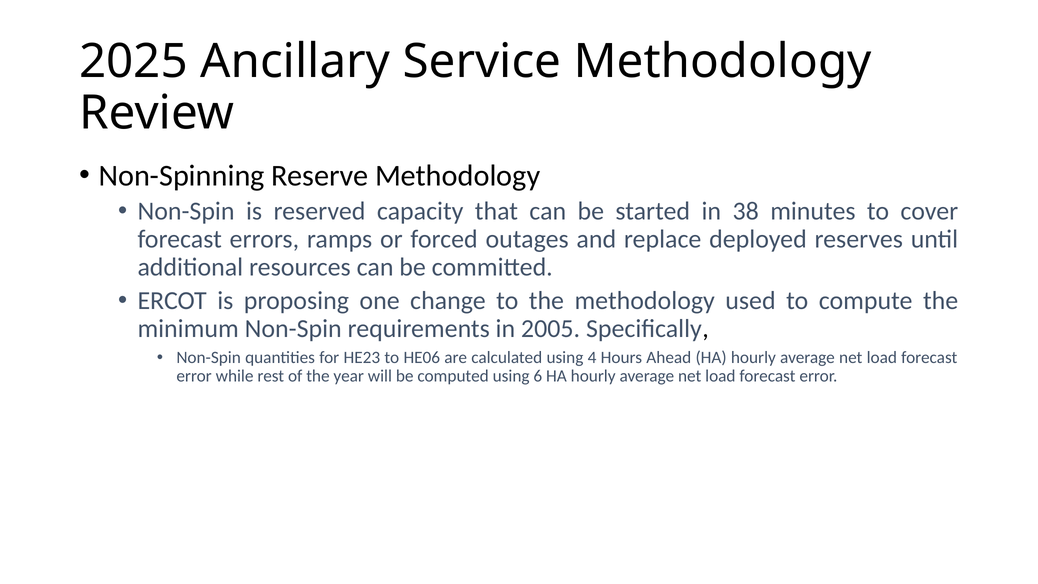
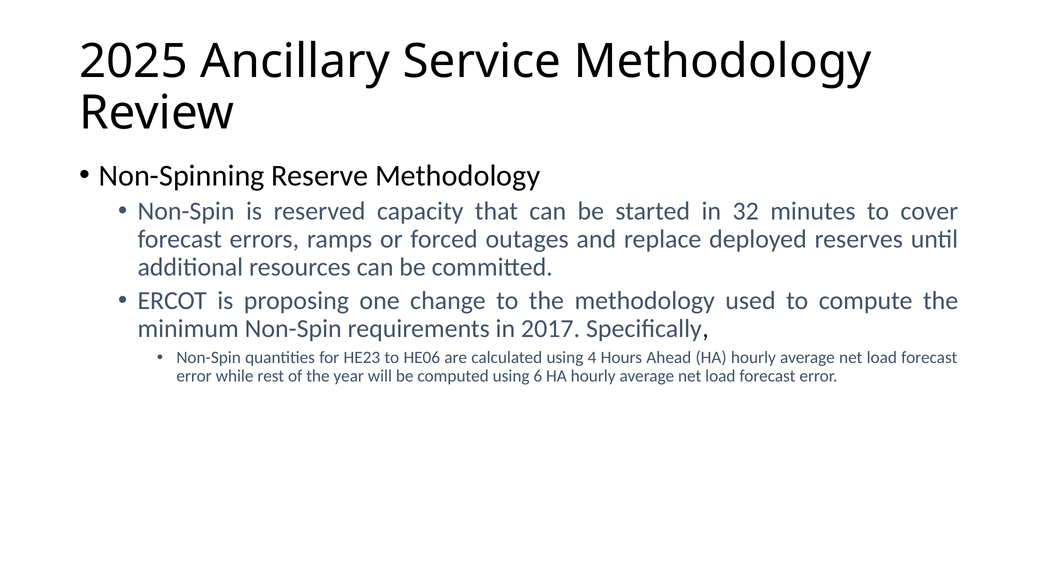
38: 38 -> 32
2005: 2005 -> 2017
